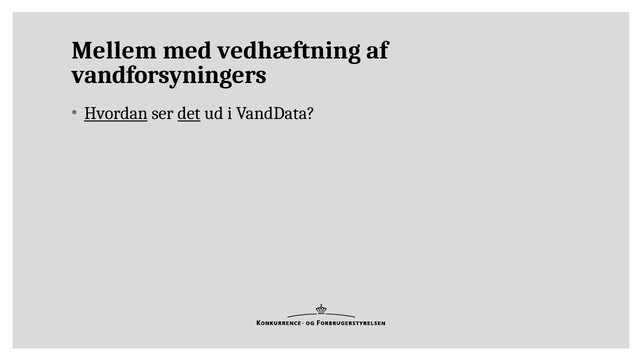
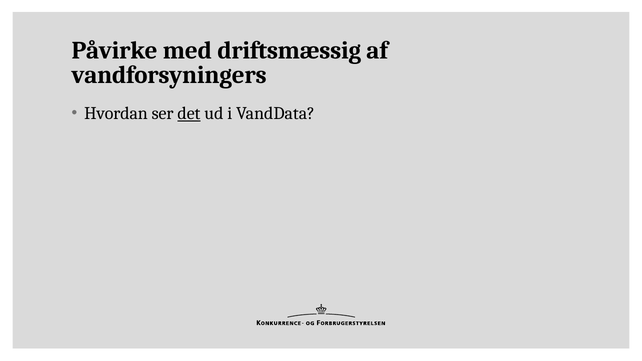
Mellem: Mellem -> Påvirke
vedhæftning: vedhæftning -> driftsmæssig
Hvordan underline: present -> none
